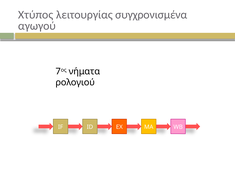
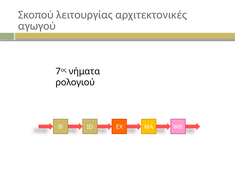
Χτύπος: Χτύπος -> Σκοπού
συγχρονισμένα: συγχρονισμένα -> αρχιτεκτονικές
